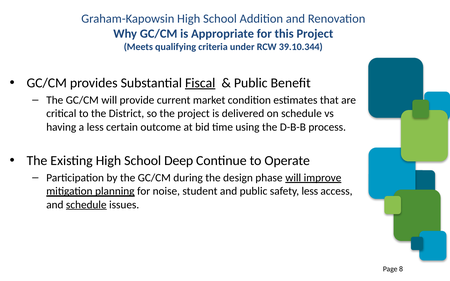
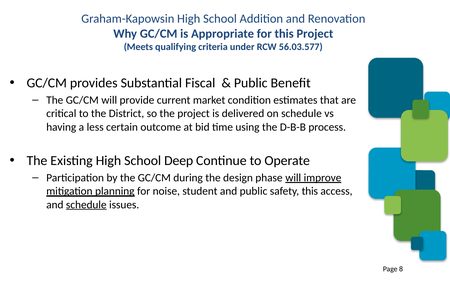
39.10.344: 39.10.344 -> 56.03.577
Fiscal underline: present -> none
safety less: less -> this
